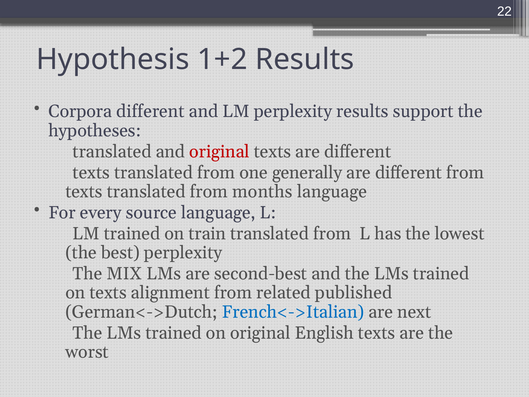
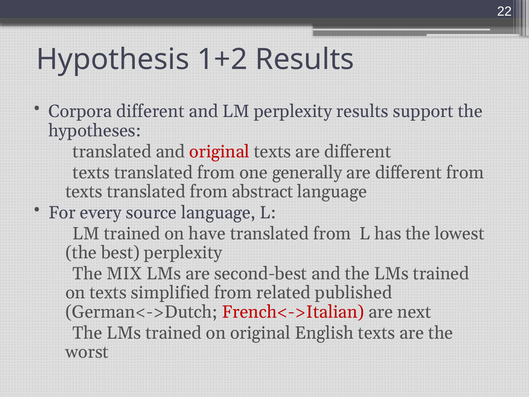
months: months -> abstract
train: train -> have
alignment: alignment -> simplified
French<->Italian colour: blue -> red
